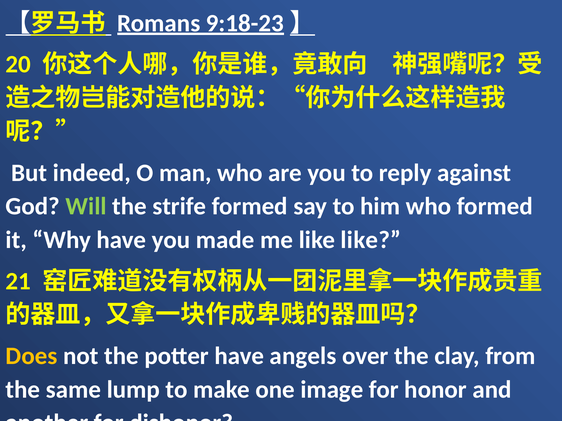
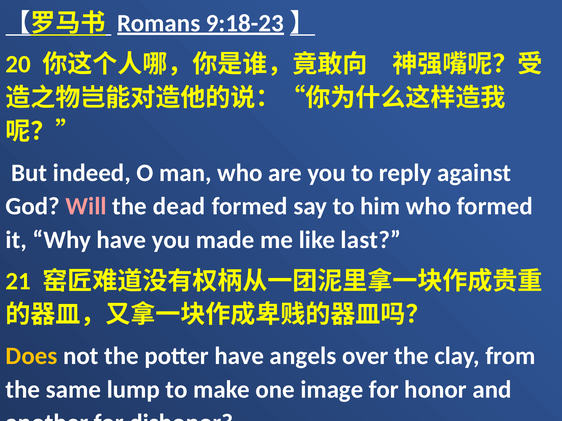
Will colour: light green -> pink
strife: strife -> dead
like like: like -> last
